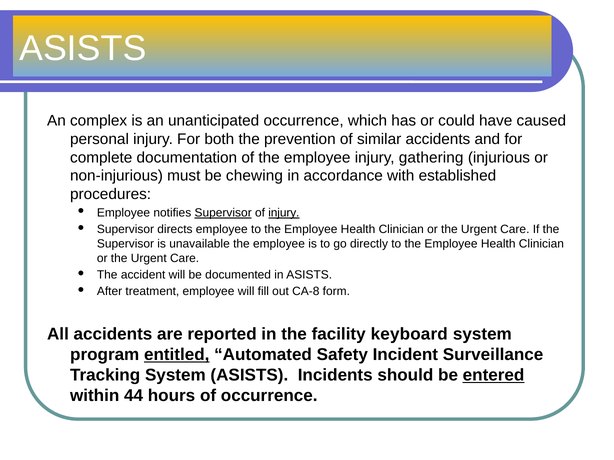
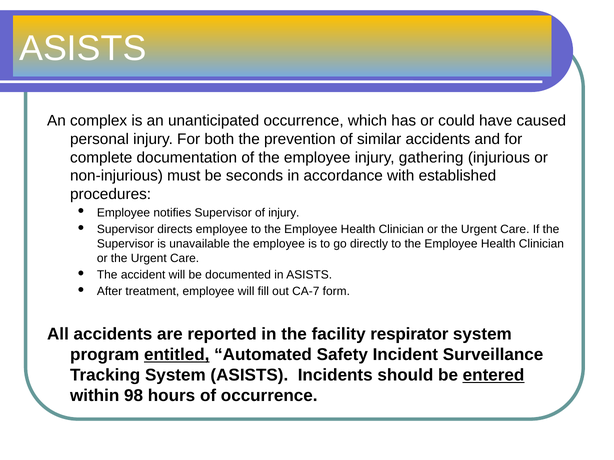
chewing: chewing -> seconds
Supervisor at (223, 213) underline: present -> none
injury at (284, 213) underline: present -> none
CA-8: CA-8 -> CA-7
keyboard: keyboard -> respirator
44: 44 -> 98
